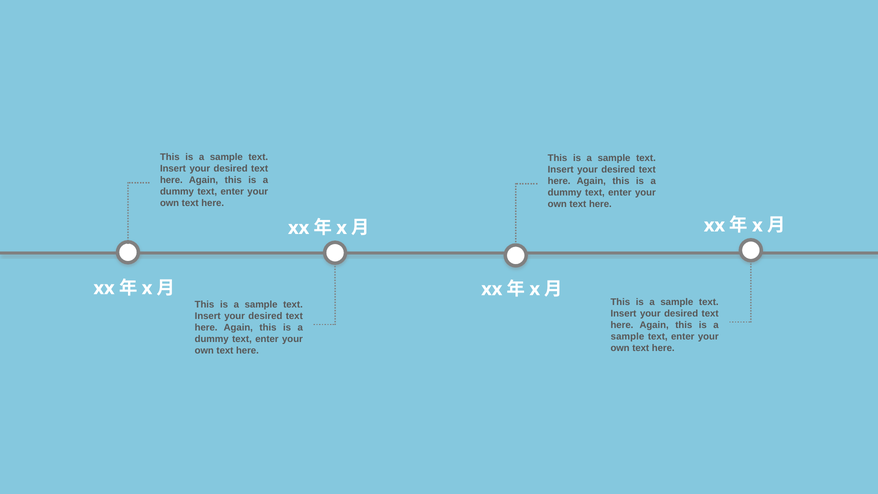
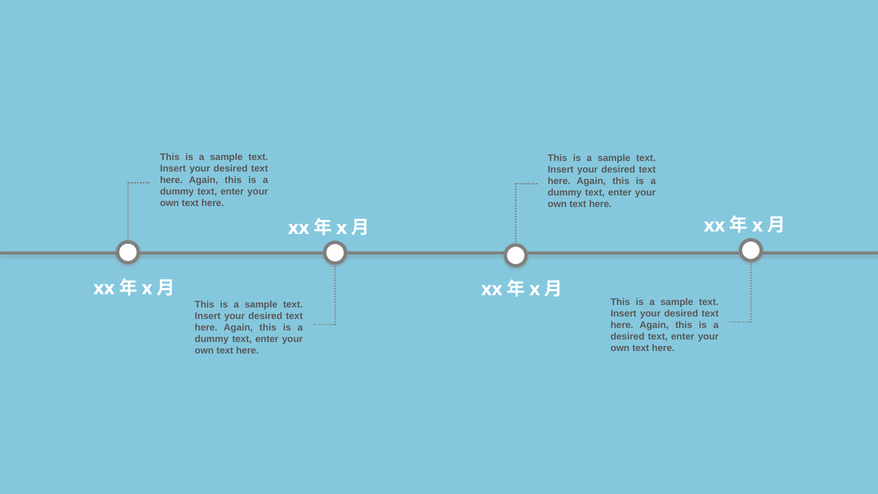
sample at (627, 336): sample -> desired
